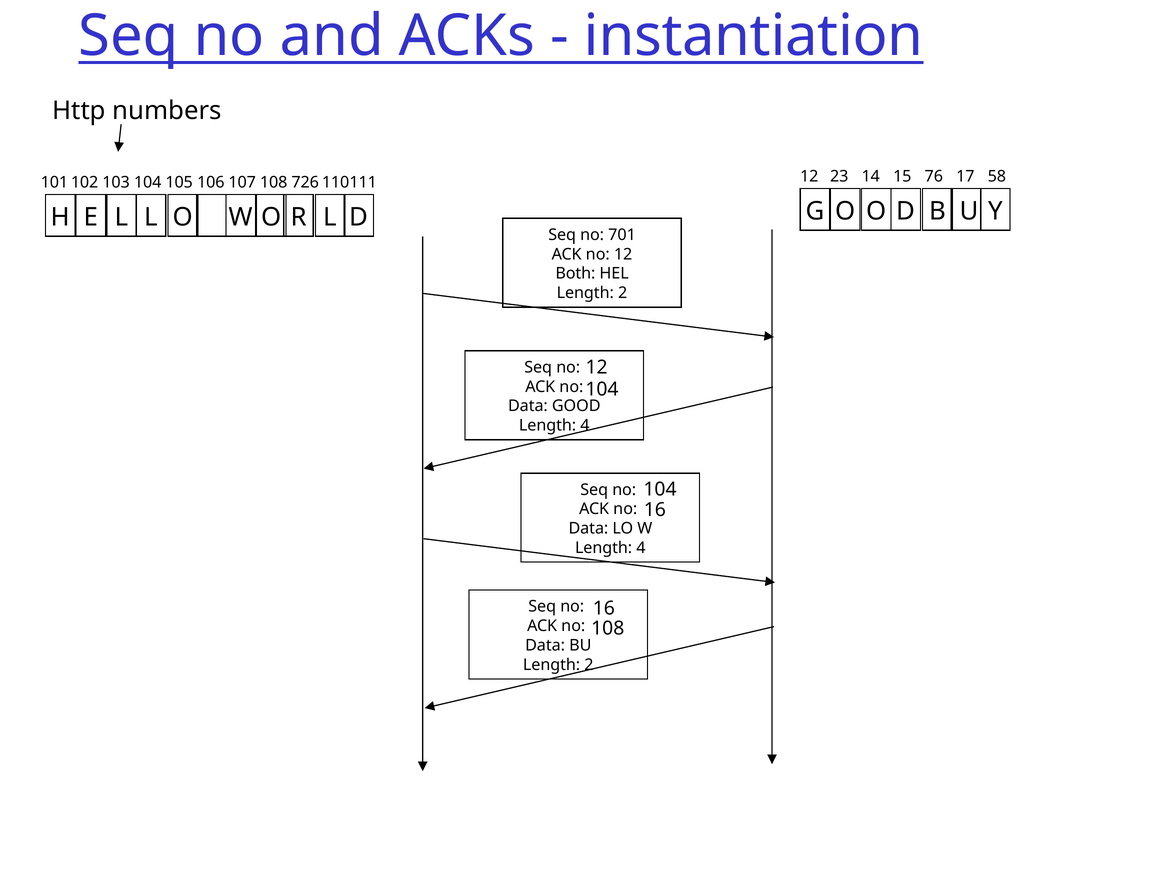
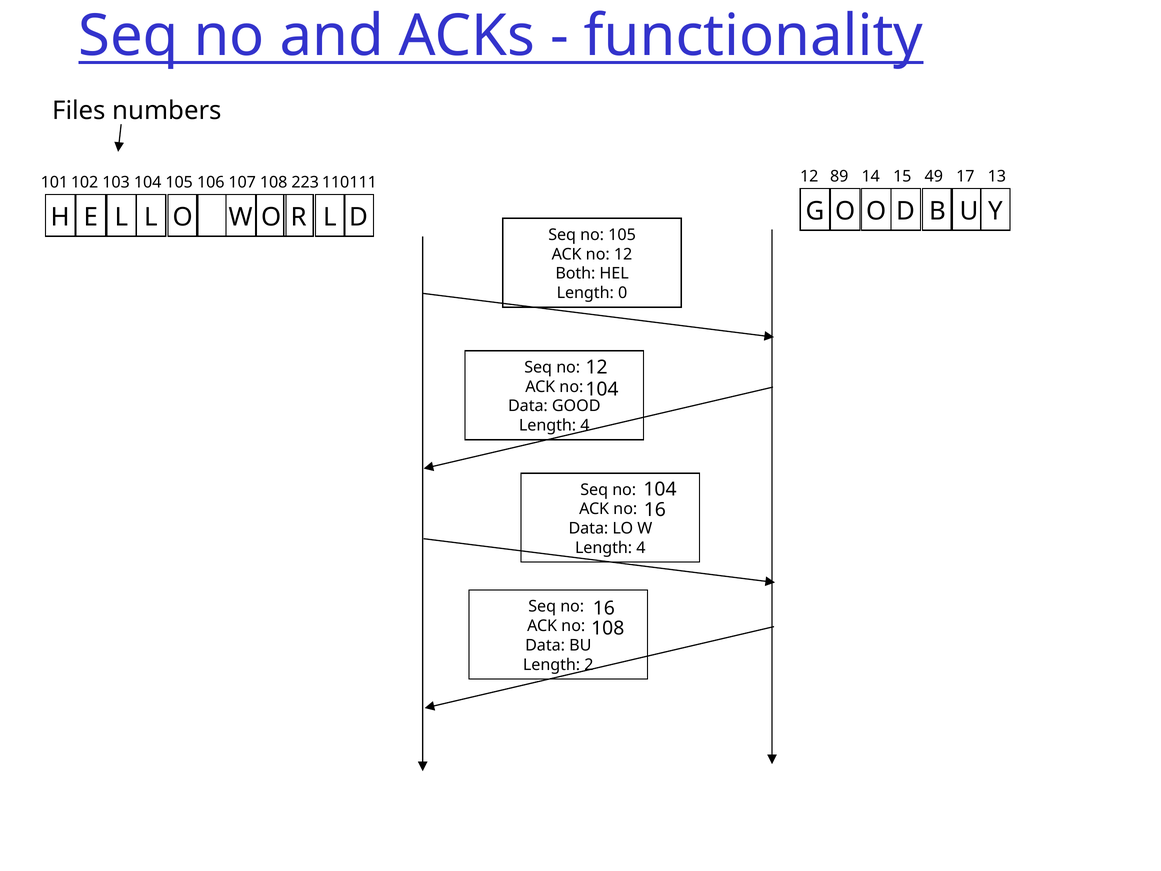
instantiation: instantiation -> functionality
Http: Http -> Files
23: 23 -> 89
76: 76 -> 49
58: 58 -> 13
726: 726 -> 223
701: 701 -> 105
2 at (623, 293): 2 -> 0
